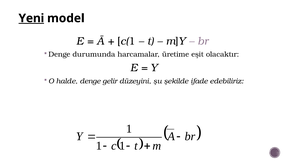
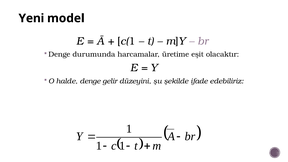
Yeni underline: present -> none
